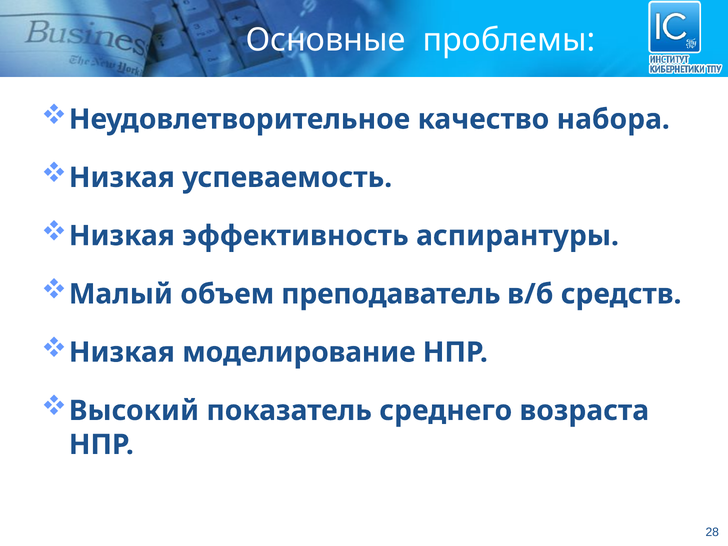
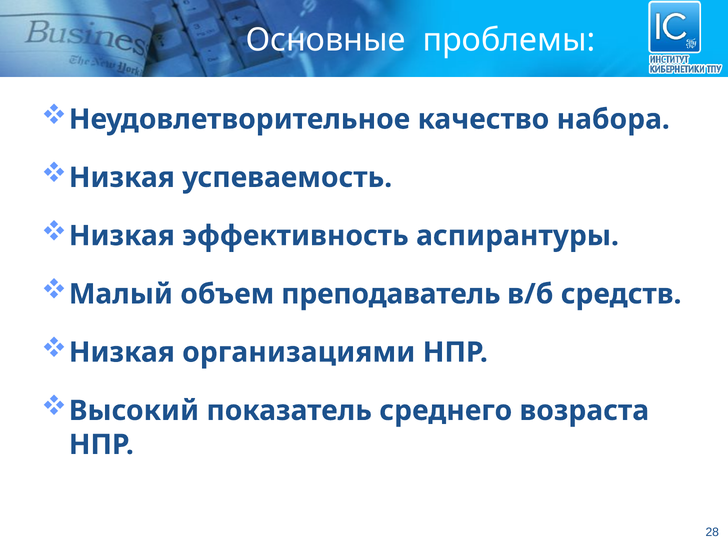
моделирование: моделирование -> организациями
